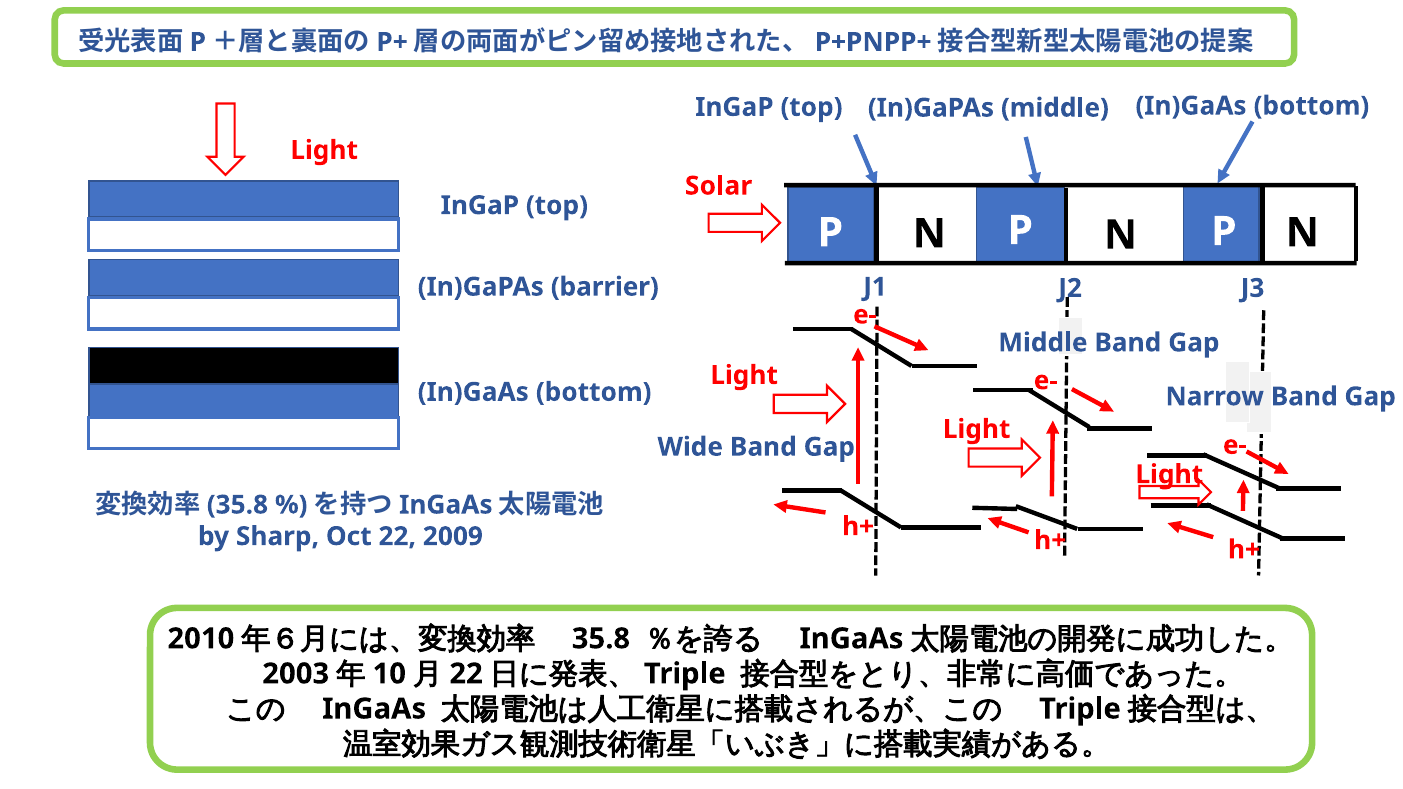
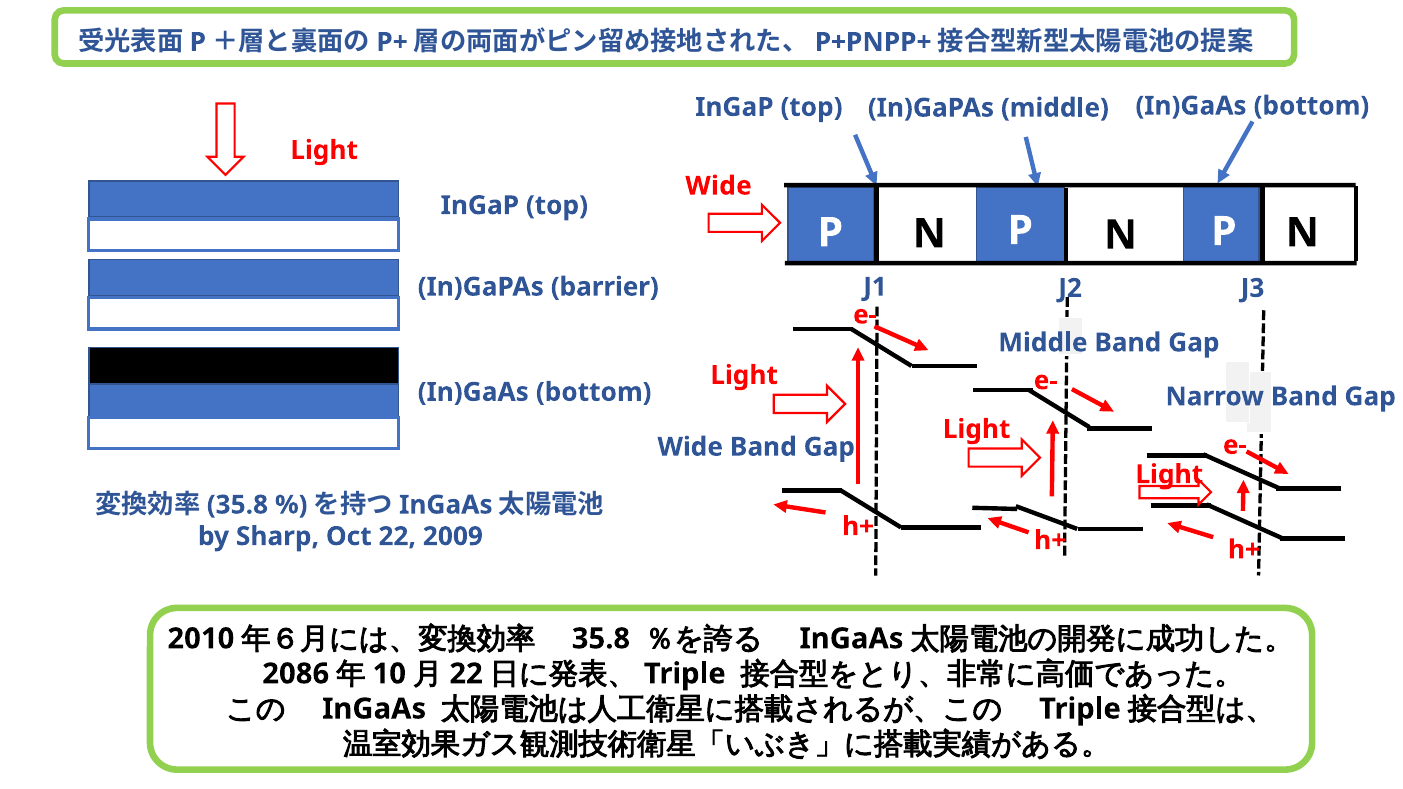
Solar at (719, 186): Solar -> Wide
2003: 2003 -> 2086
